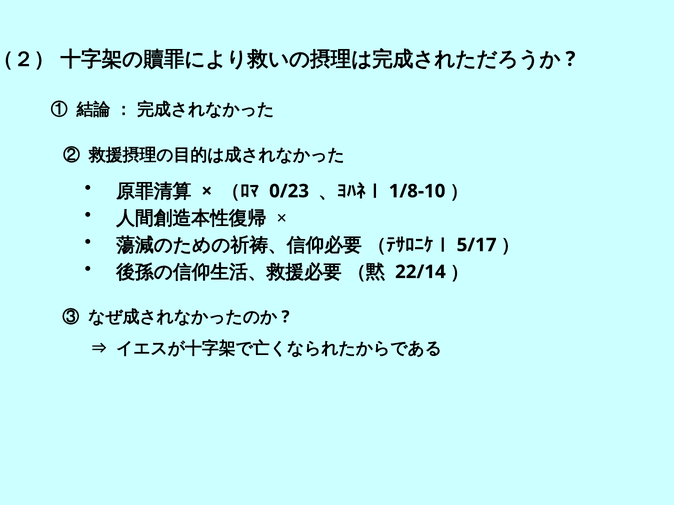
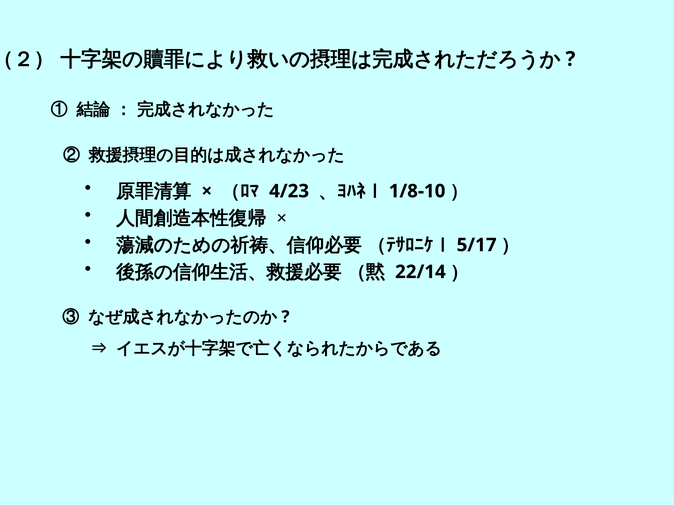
0/23: 0/23 -> 4/23
